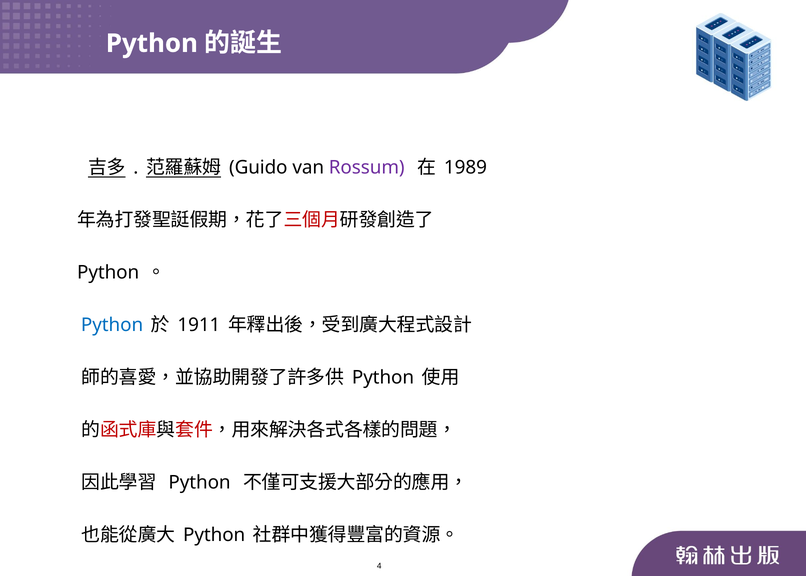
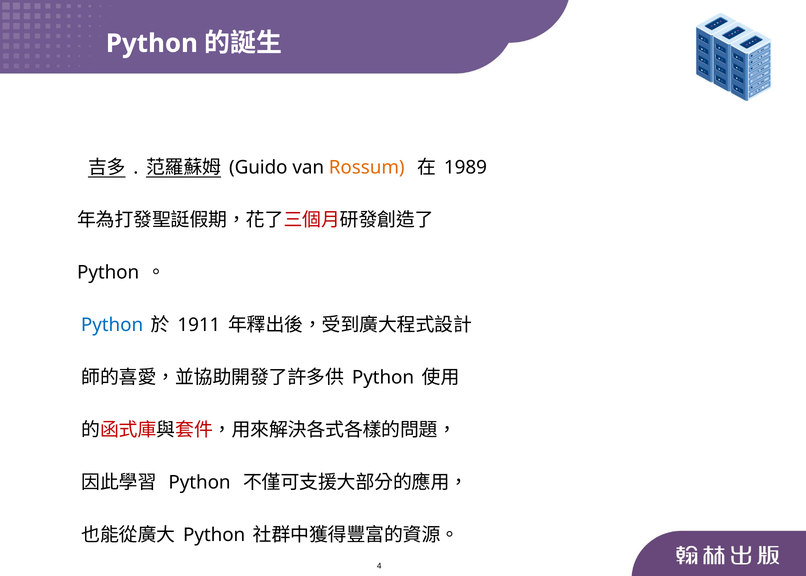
Rossum colour: purple -> orange
